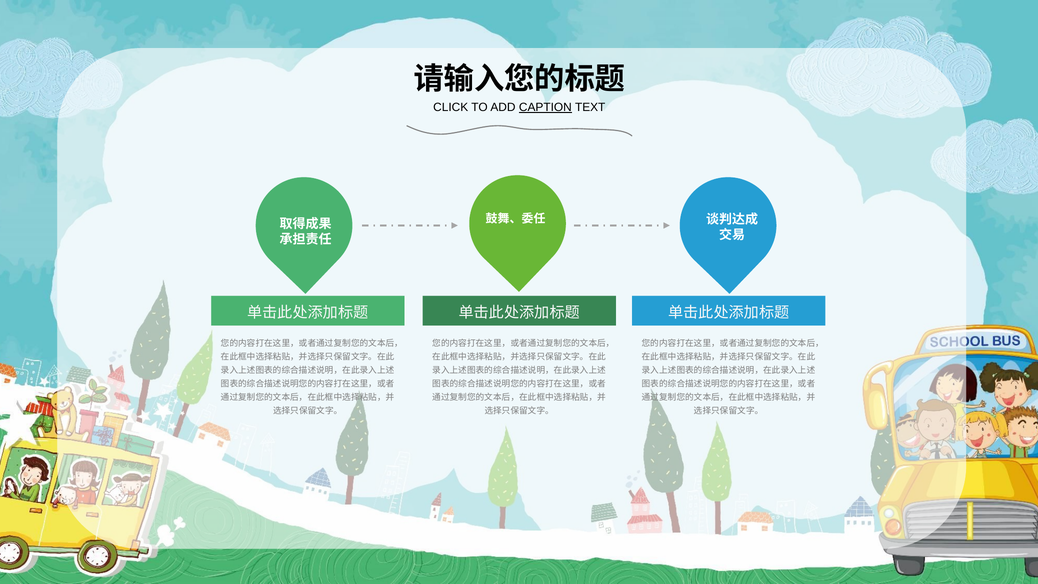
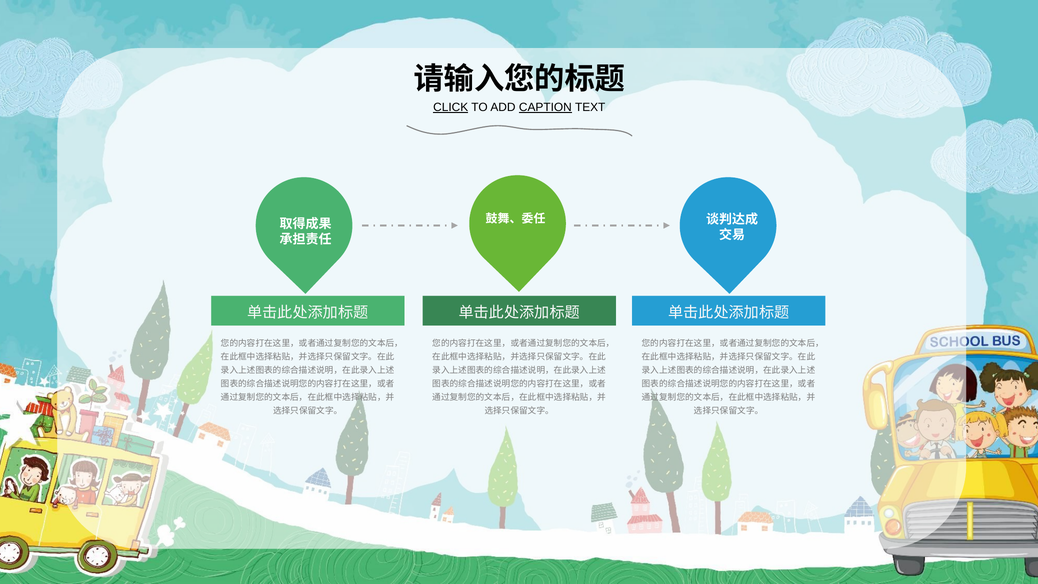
CLICK underline: none -> present
